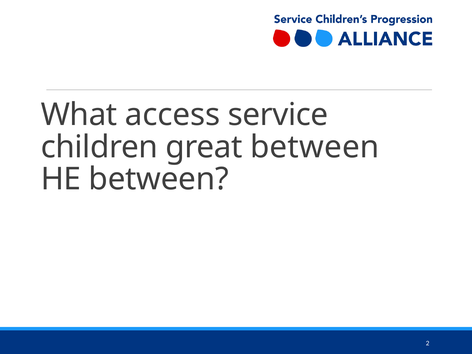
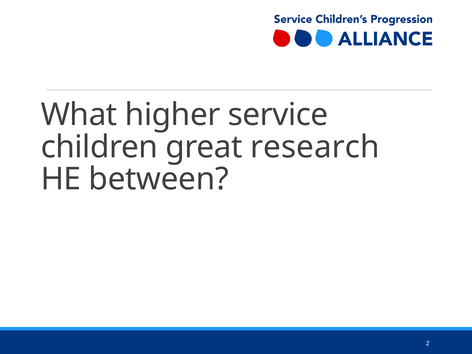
access: access -> higher
great between: between -> research
